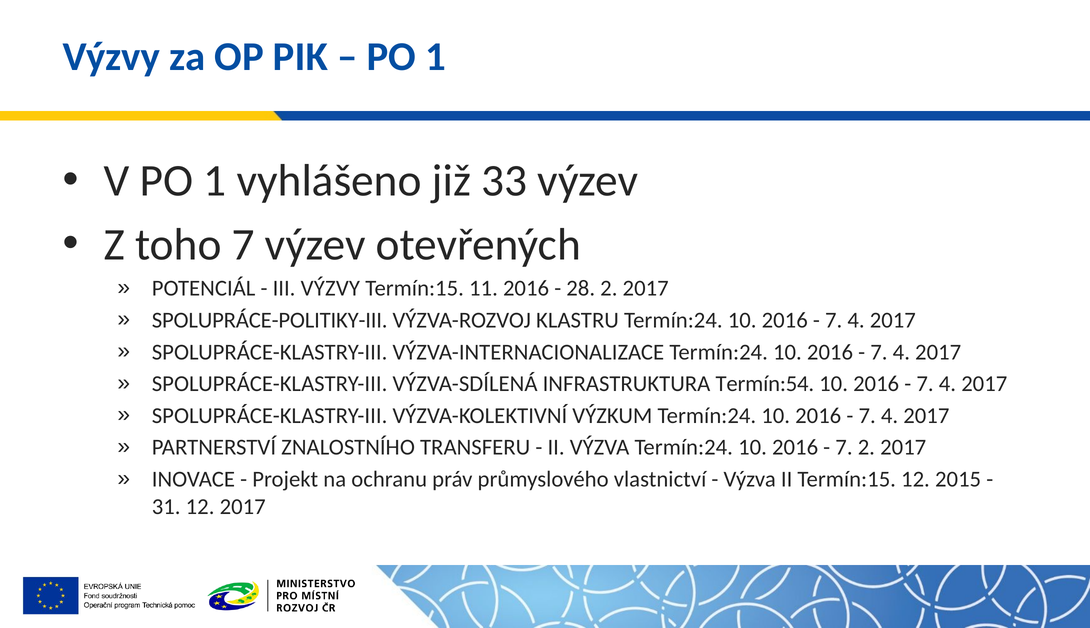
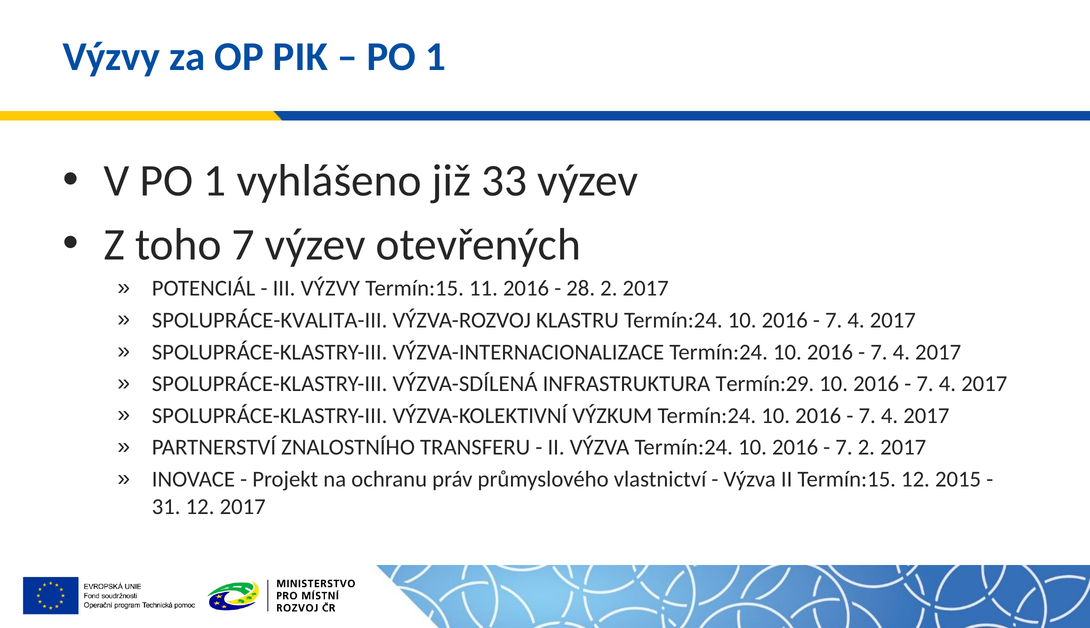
SPOLUPRÁCE-POLITIKY-III: SPOLUPRÁCE-POLITIKY-III -> SPOLUPRÁCE-KVALITA-III
Termín:54: Termín:54 -> Termín:29
